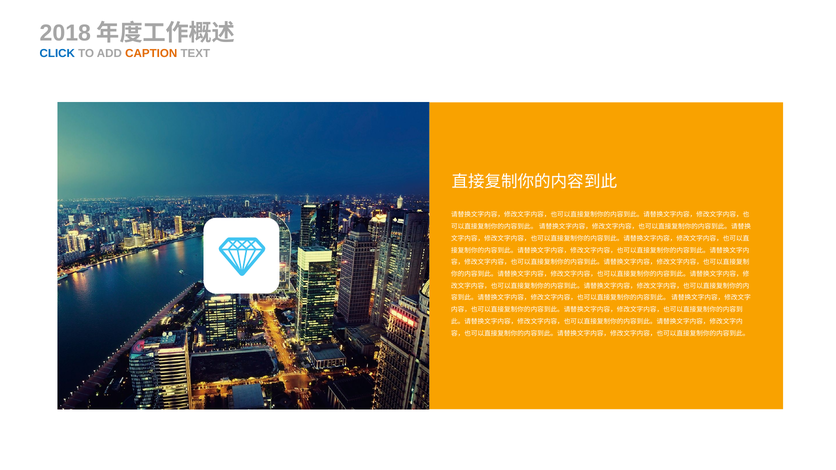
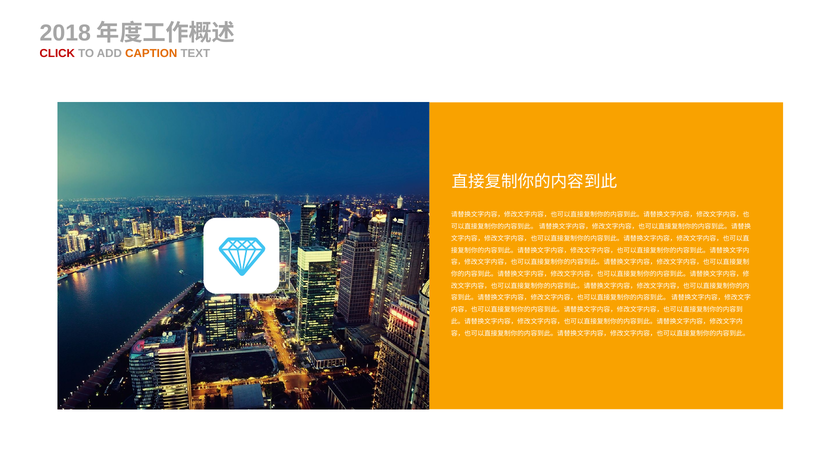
CLICK colour: blue -> red
